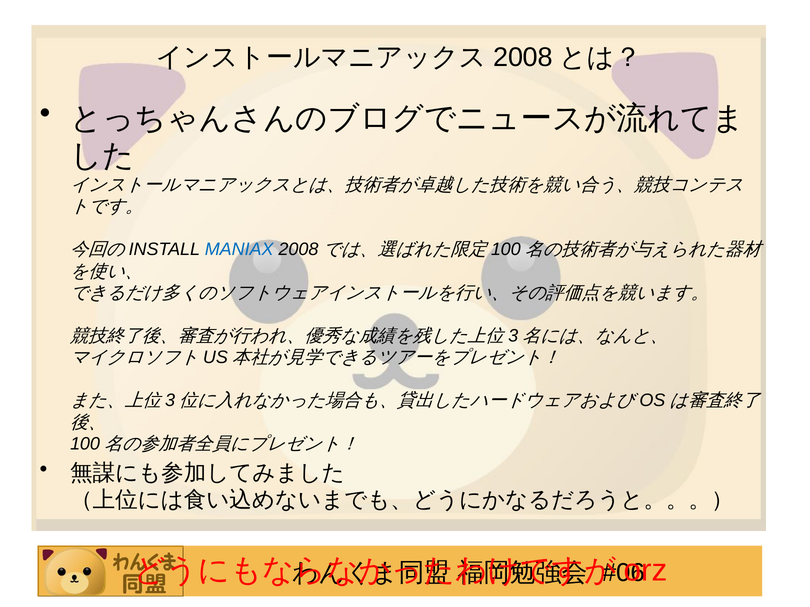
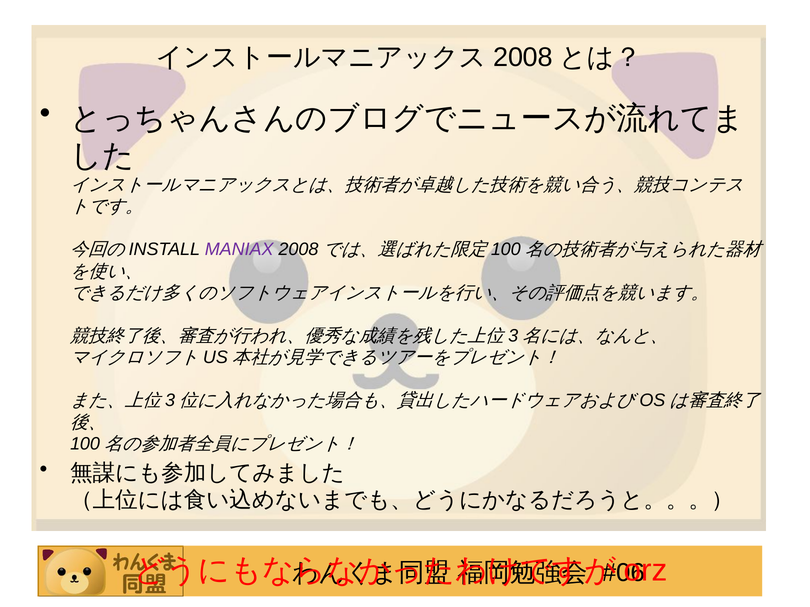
MANIAX colour: blue -> purple
